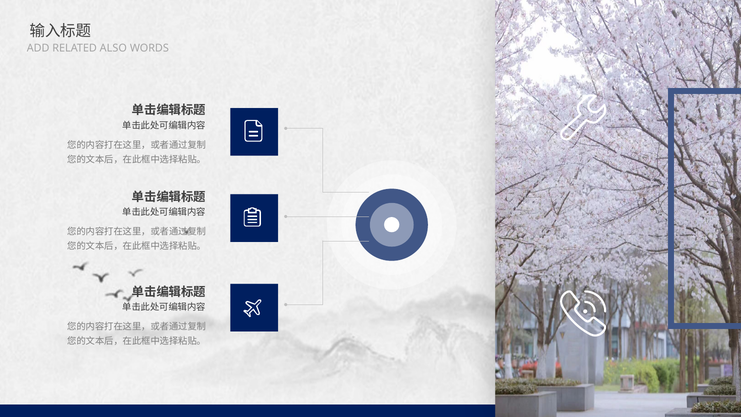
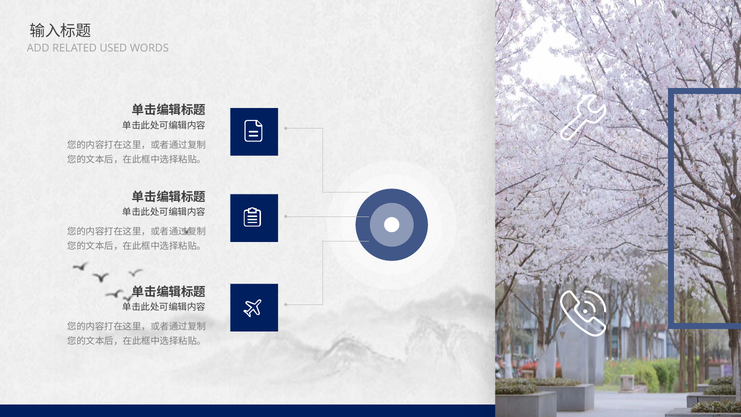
ALSO: ALSO -> USED
